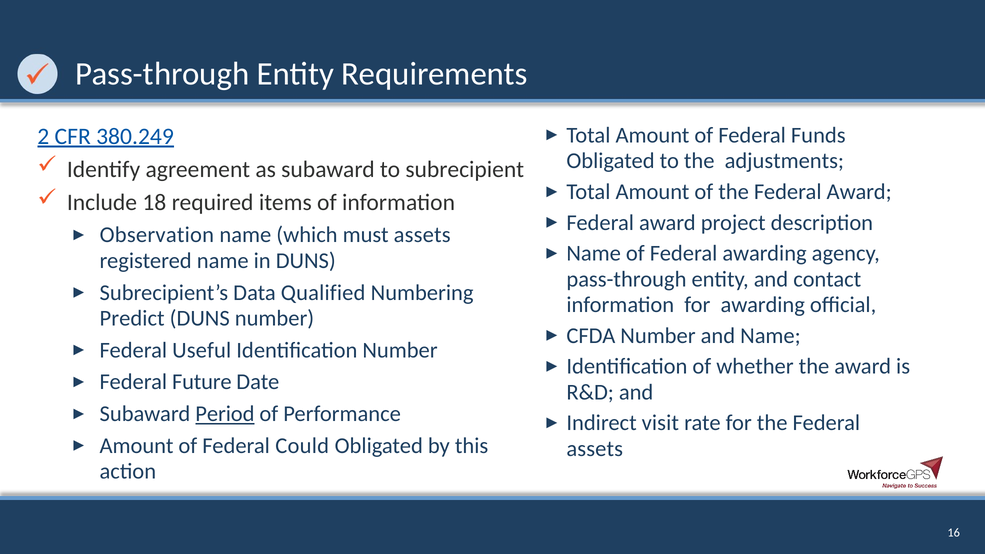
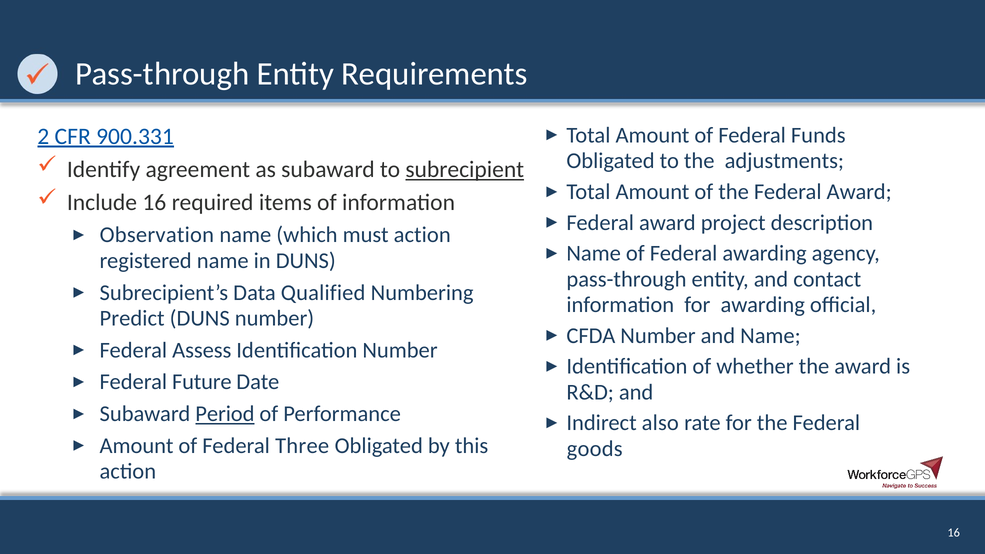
380.249: 380.249 -> 900.331
subrecipient underline: none -> present
Include 18: 18 -> 16
must assets: assets -> action
Useful: Useful -> Assess
visit: visit -> also
Could: Could -> Three
assets at (595, 449): assets -> goods
